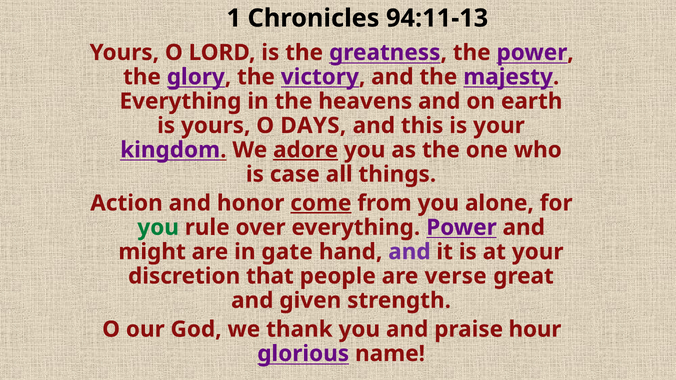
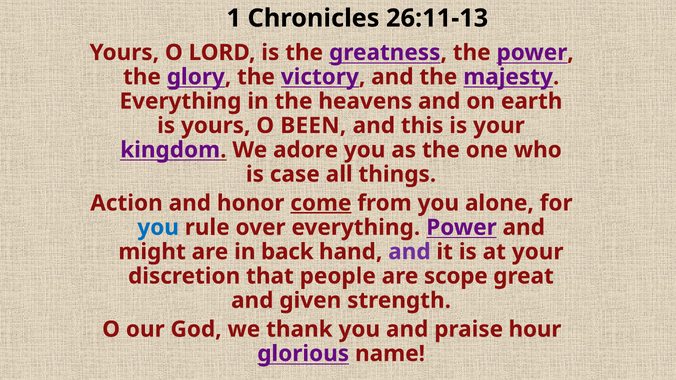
94:11-13: 94:11-13 -> 26:11-13
DAYS: DAYS -> BEEN
adore underline: present -> none
you at (158, 228) colour: green -> blue
gate: gate -> back
verse: verse -> scope
